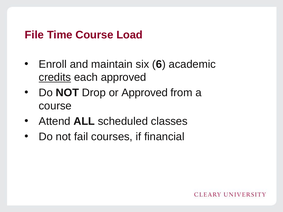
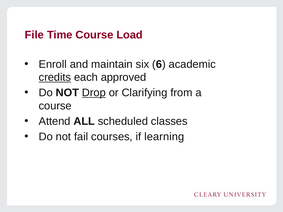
Drop underline: none -> present
or Approved: Approved -> Clarifying
financial: financial -> learning
